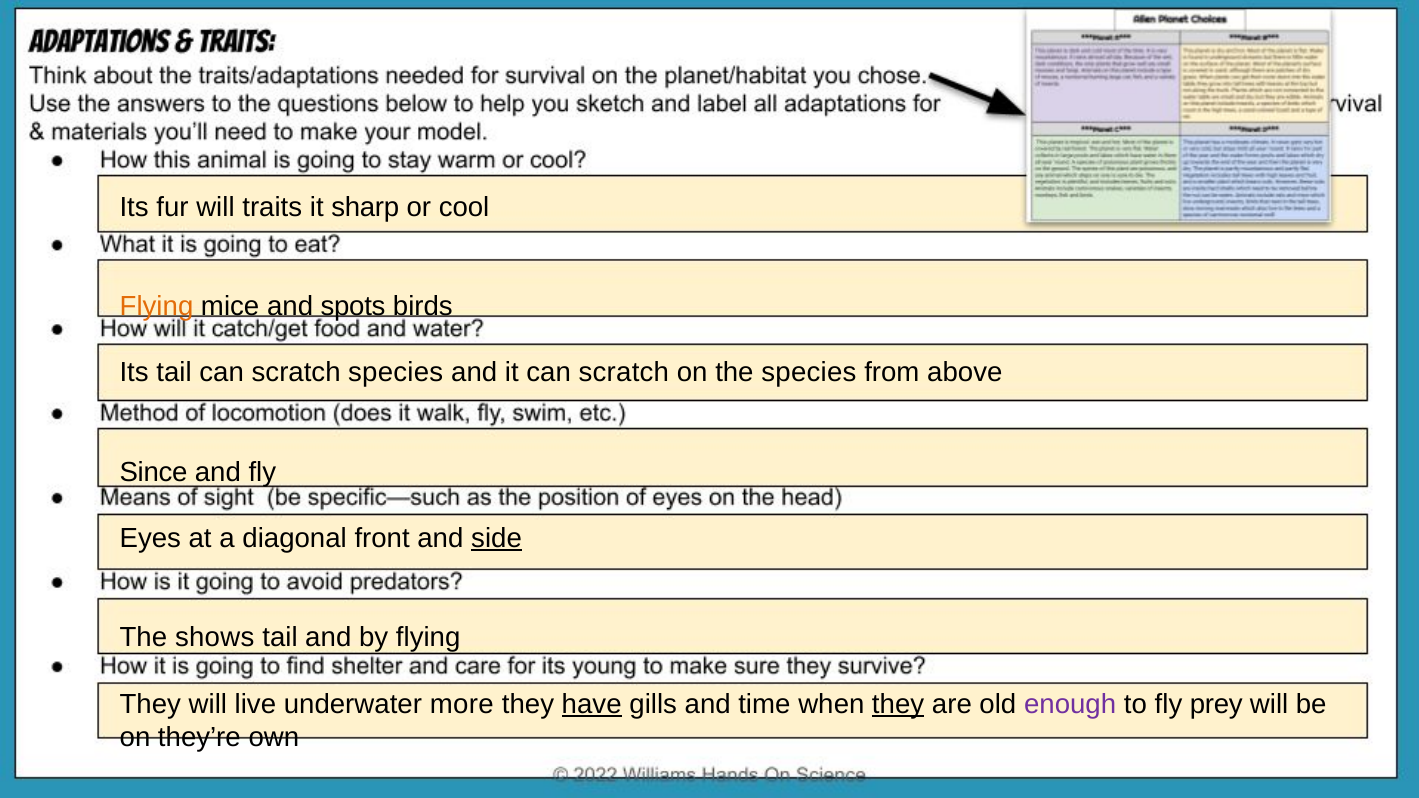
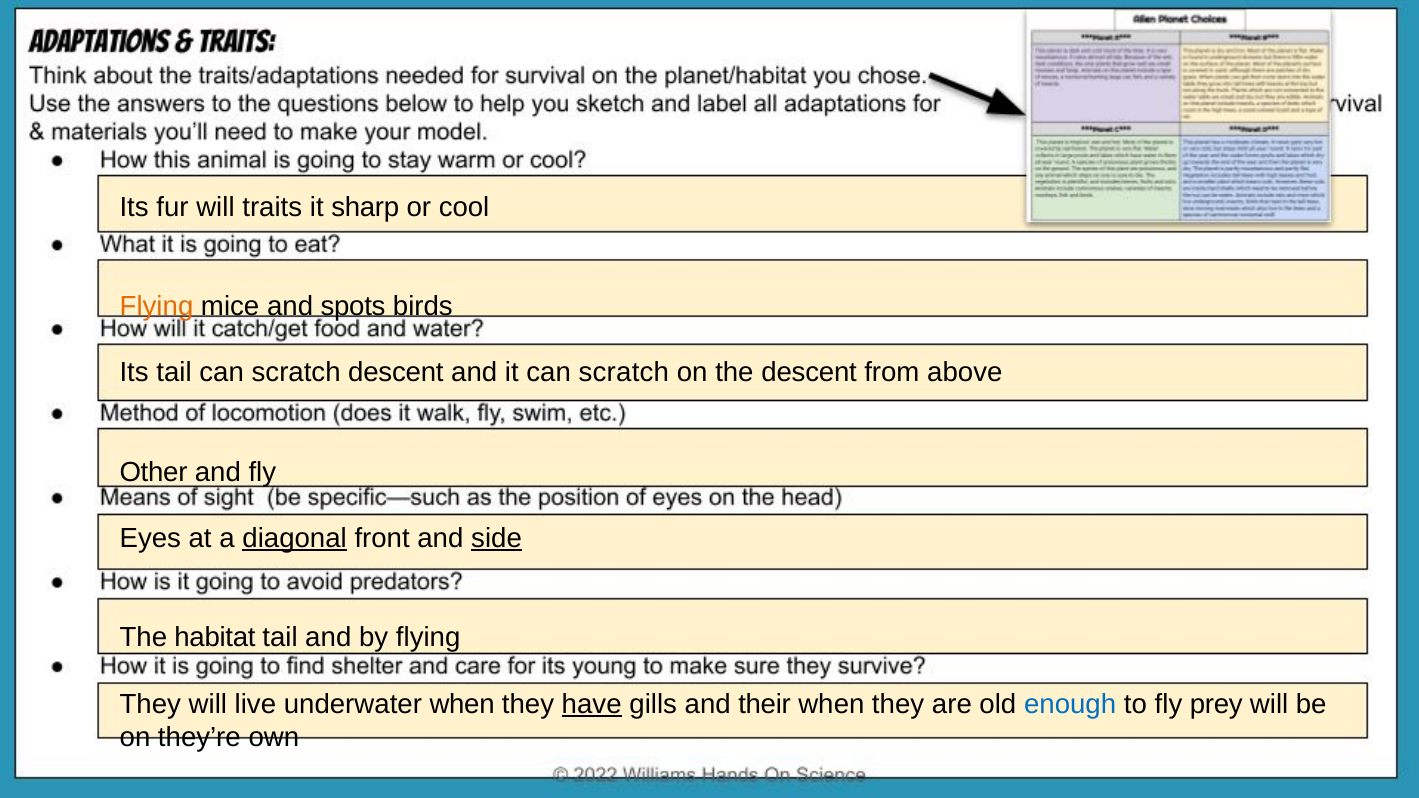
scratch species: species -> descent
the species: species -> descent
Since: Since -> Other
diagonal underline: none -> present
shows: shows -> habitat
underwater more: more -> when
time: time -> their
they at (898, 704) underline: present -> none
enough colour: purple -> blue
